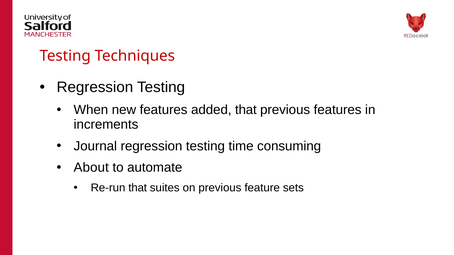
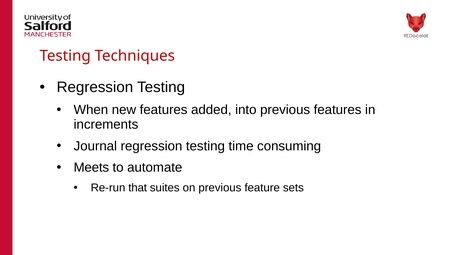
added that: that -> into
About: About -> Meets
